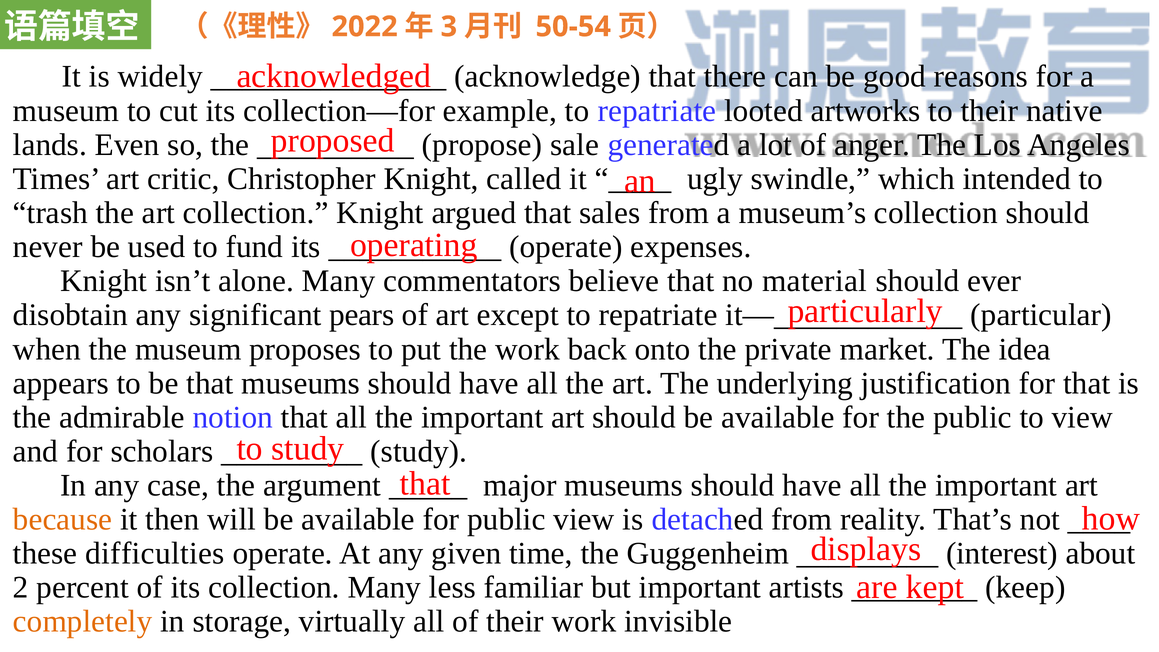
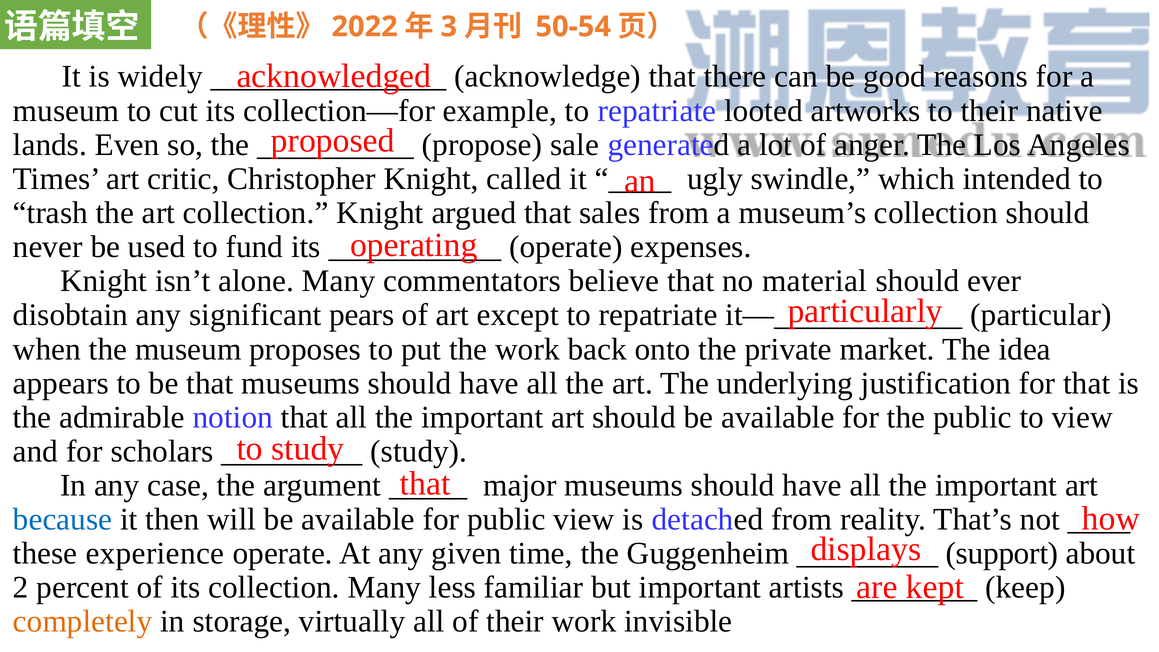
because colour: orange -> blue
difficulties: difficulties -> experience
interest: interest -> support
